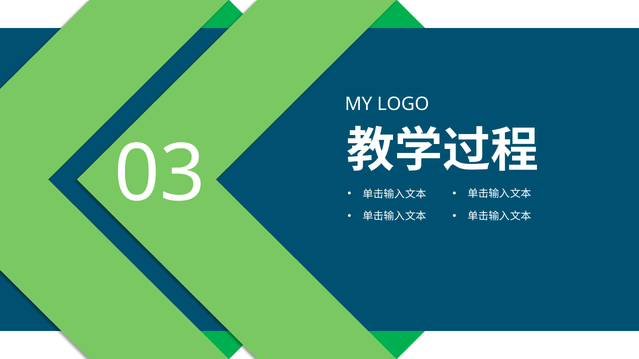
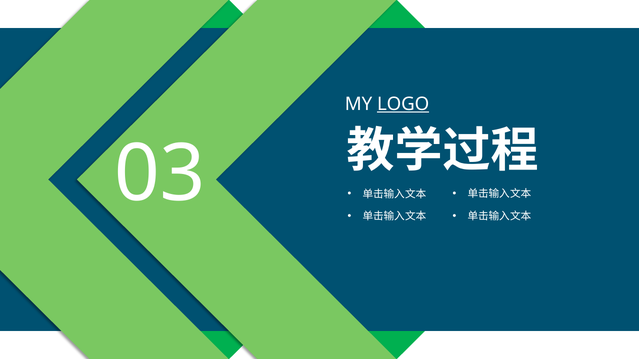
LOGO underline: none -> present
